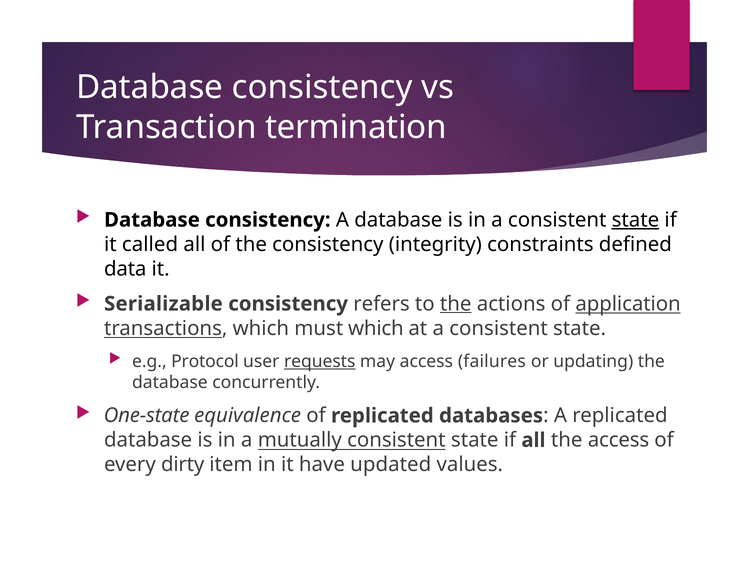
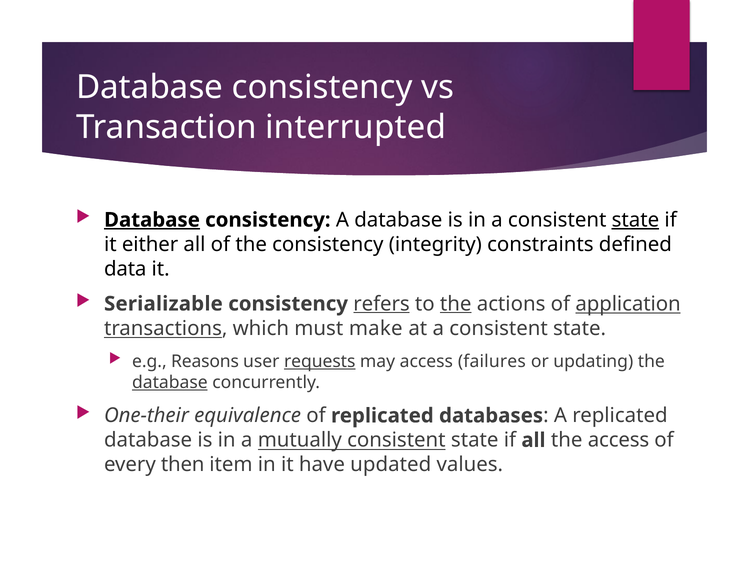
termination: termination -> interrupted
Database at (152, 220) underline: none -> present
called: called -> either
refers underline: none -> present
must which: which -> make
Protocol: Protocol -> Reasons
database at (170, 382) underline: none -> present
One-state: One-state -> One-their
dirty: dirty -> then
